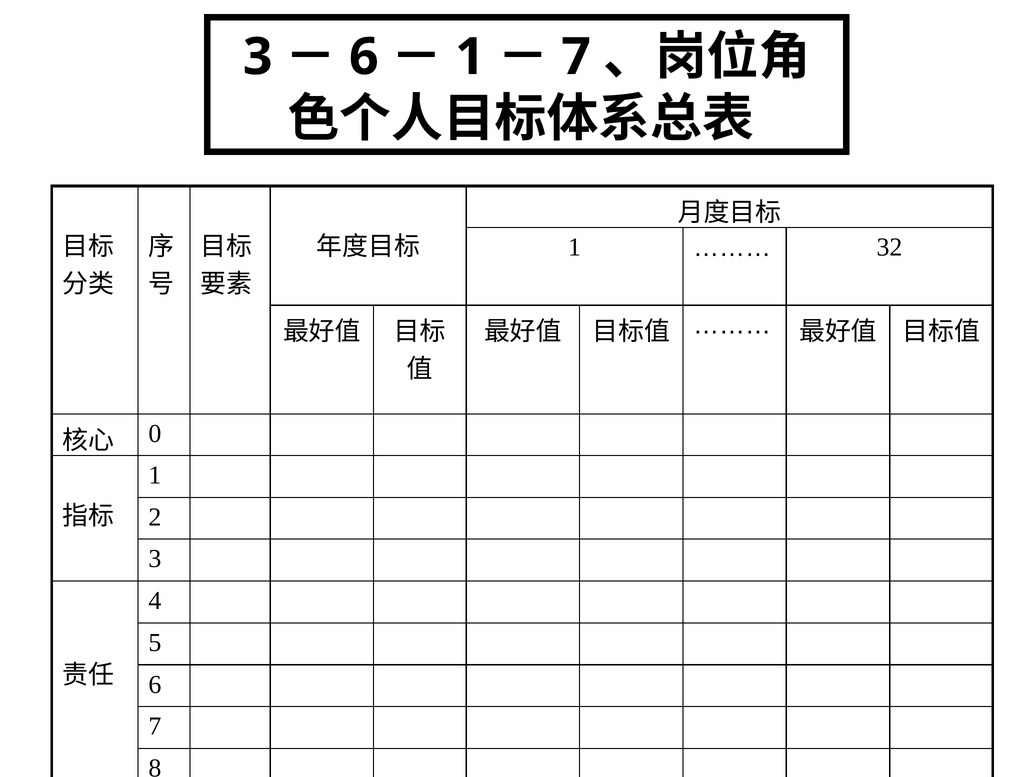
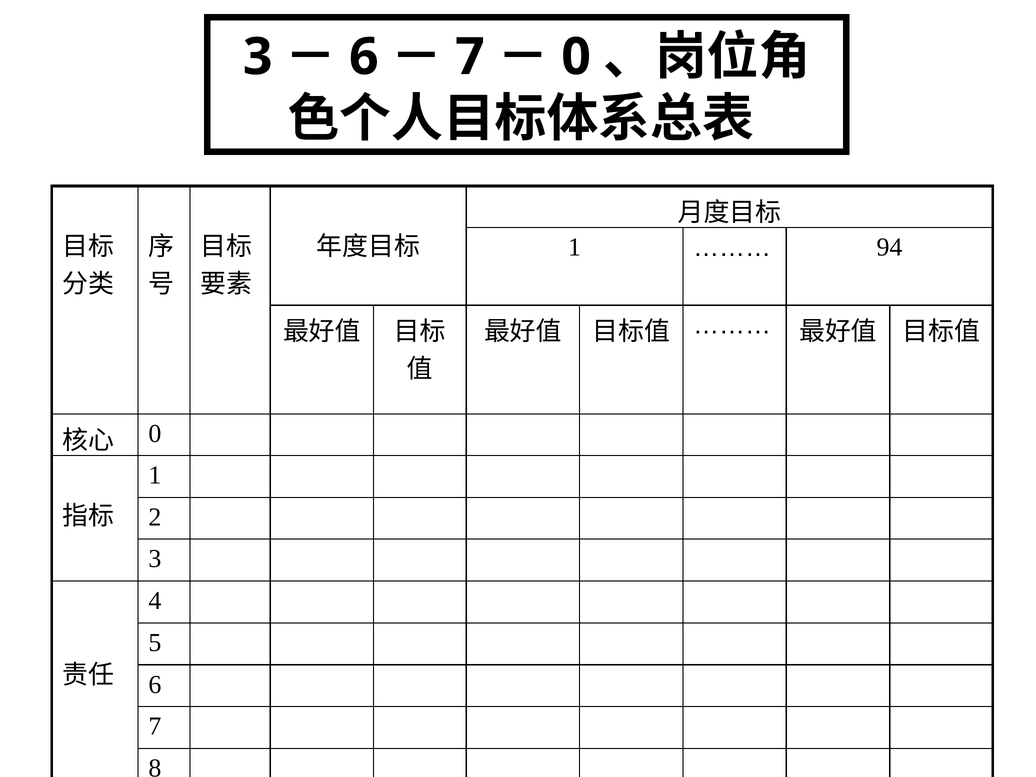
1 at (470, 57): 1 -> 7
7 at (576, 57): 7 -> 0
32: 32 -> 94
